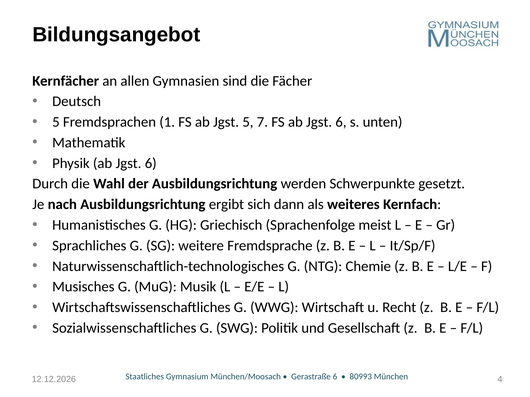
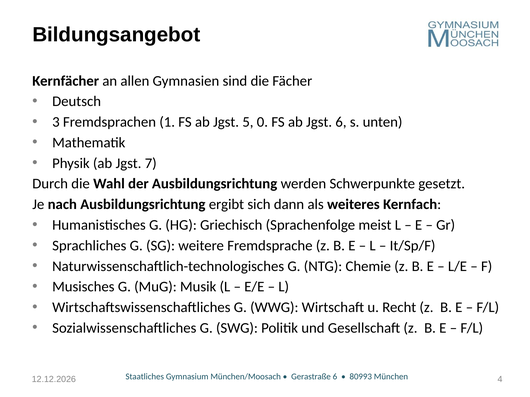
5 at (56, 122): 5 -> 3
7: 7 -> 0
Physik ab Jgst 6: 6 -> 7
